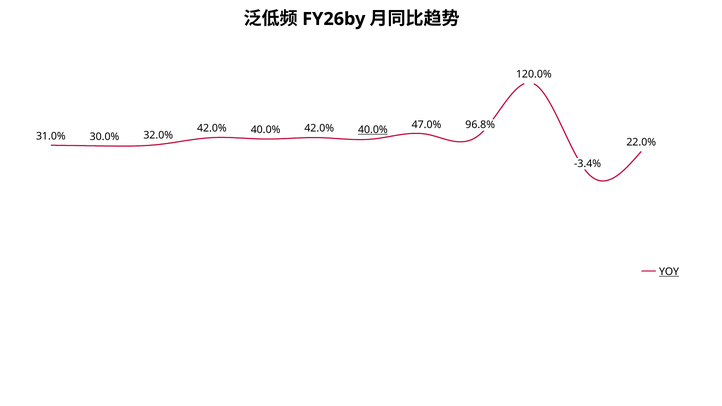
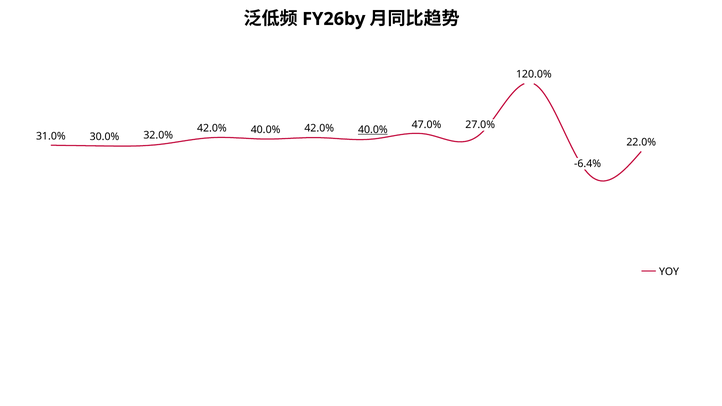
96.8%: 96.8% -> 27.0%
-3.4%: -3.4% -> -6.4%
YOY underline: present -> none
